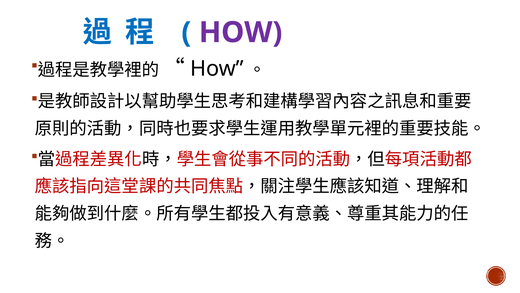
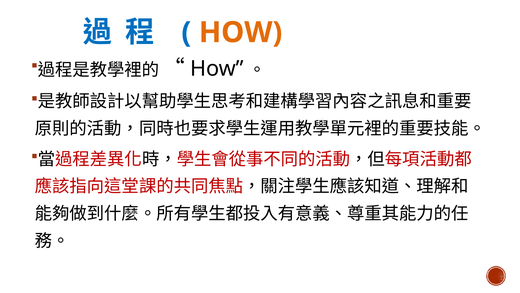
HOW colour: purple -> orange
